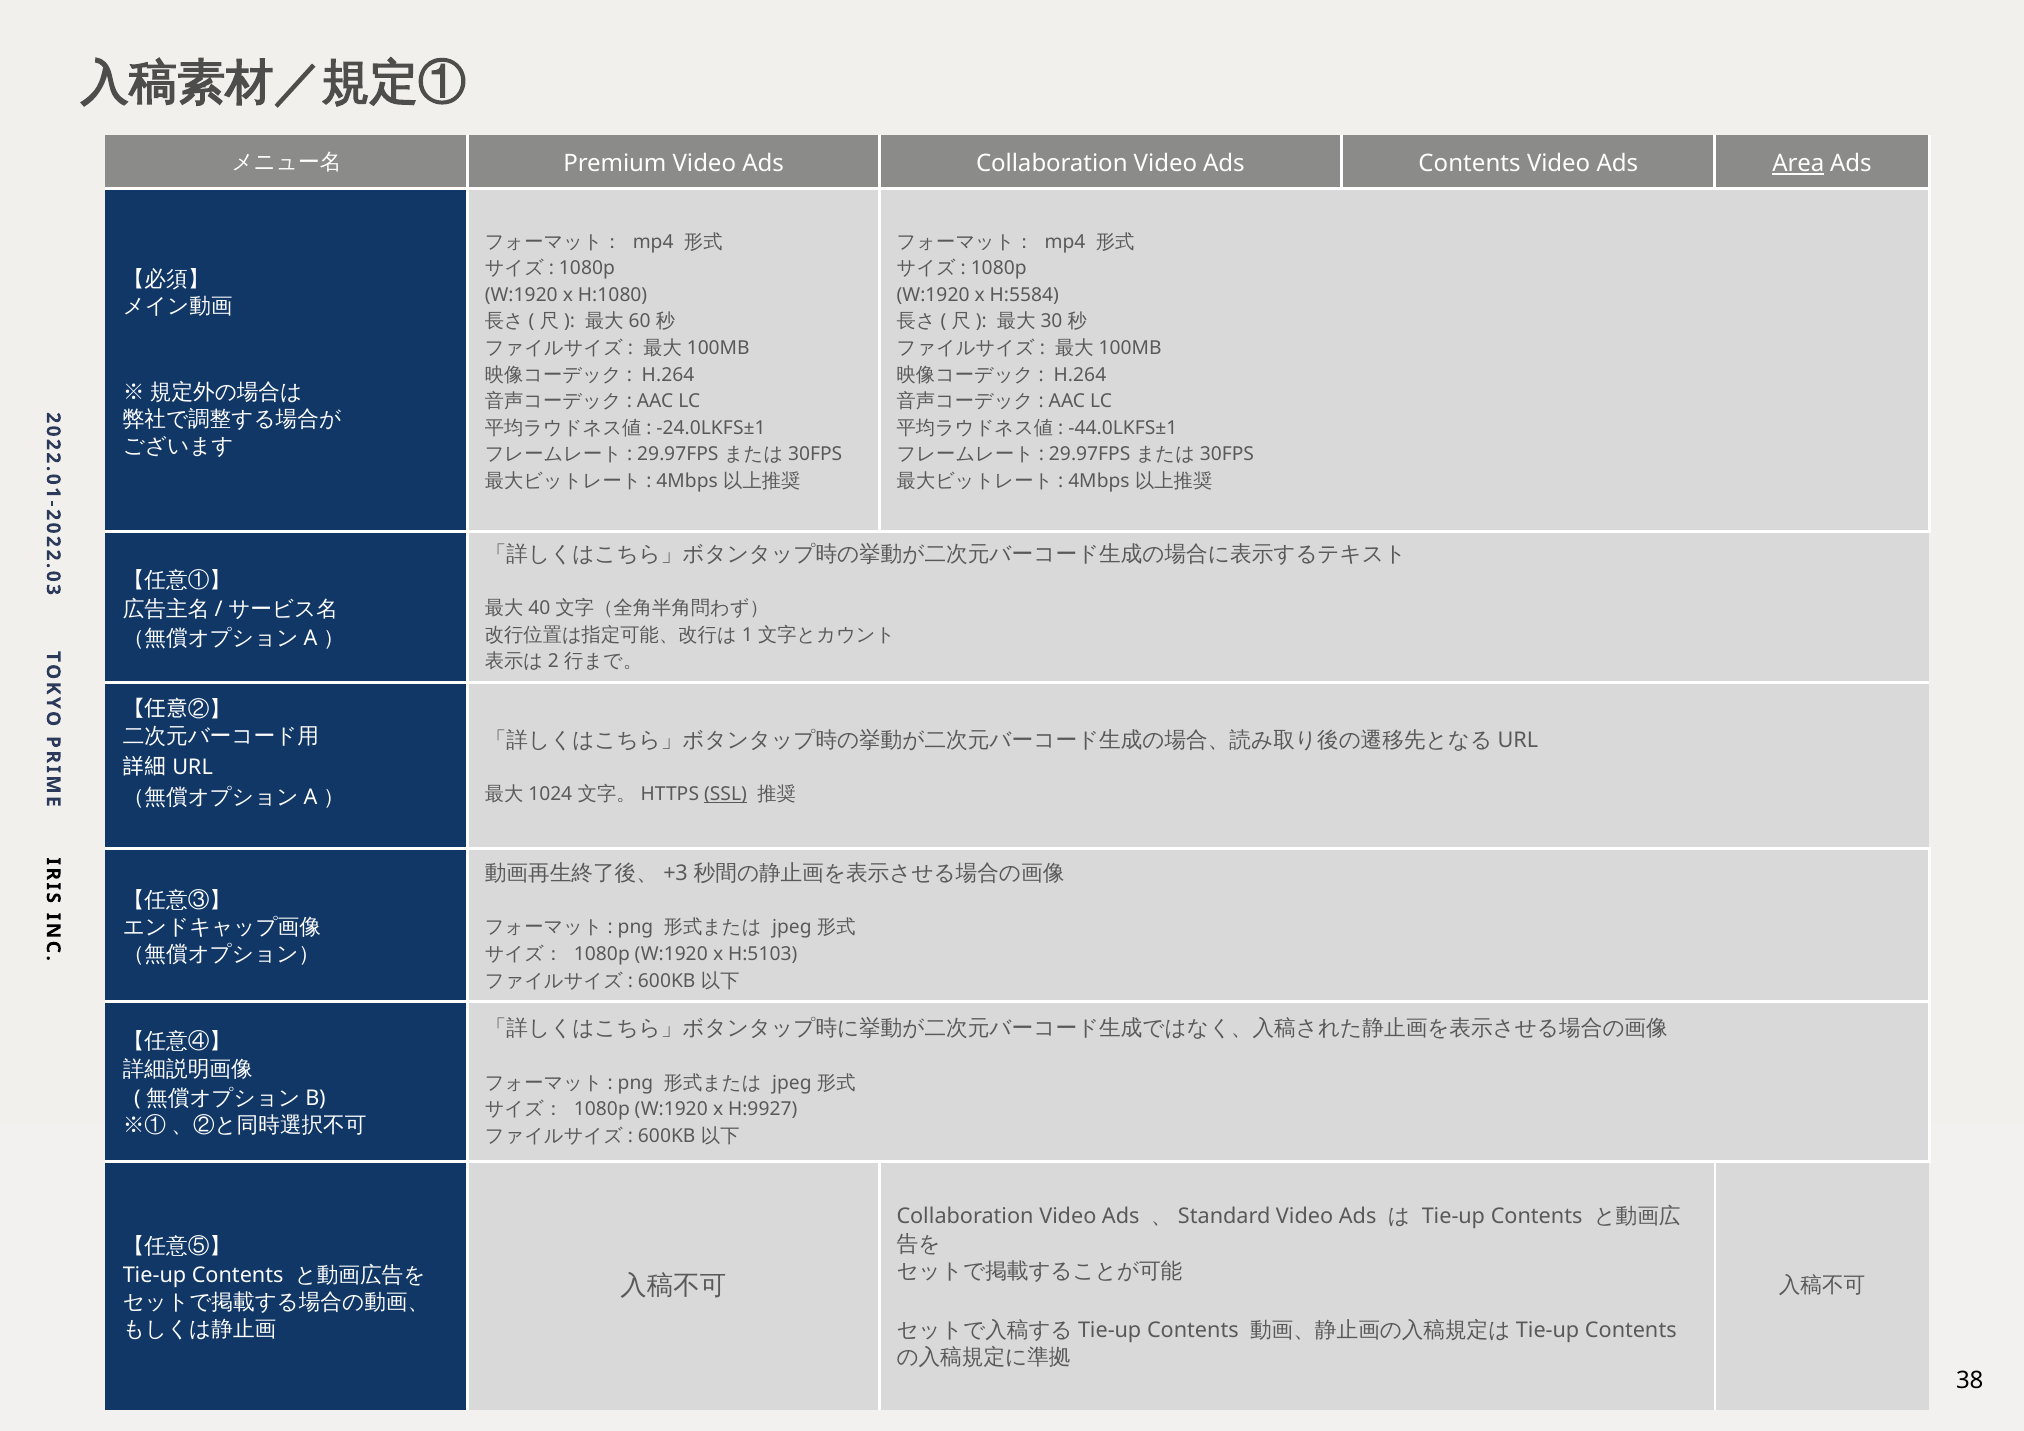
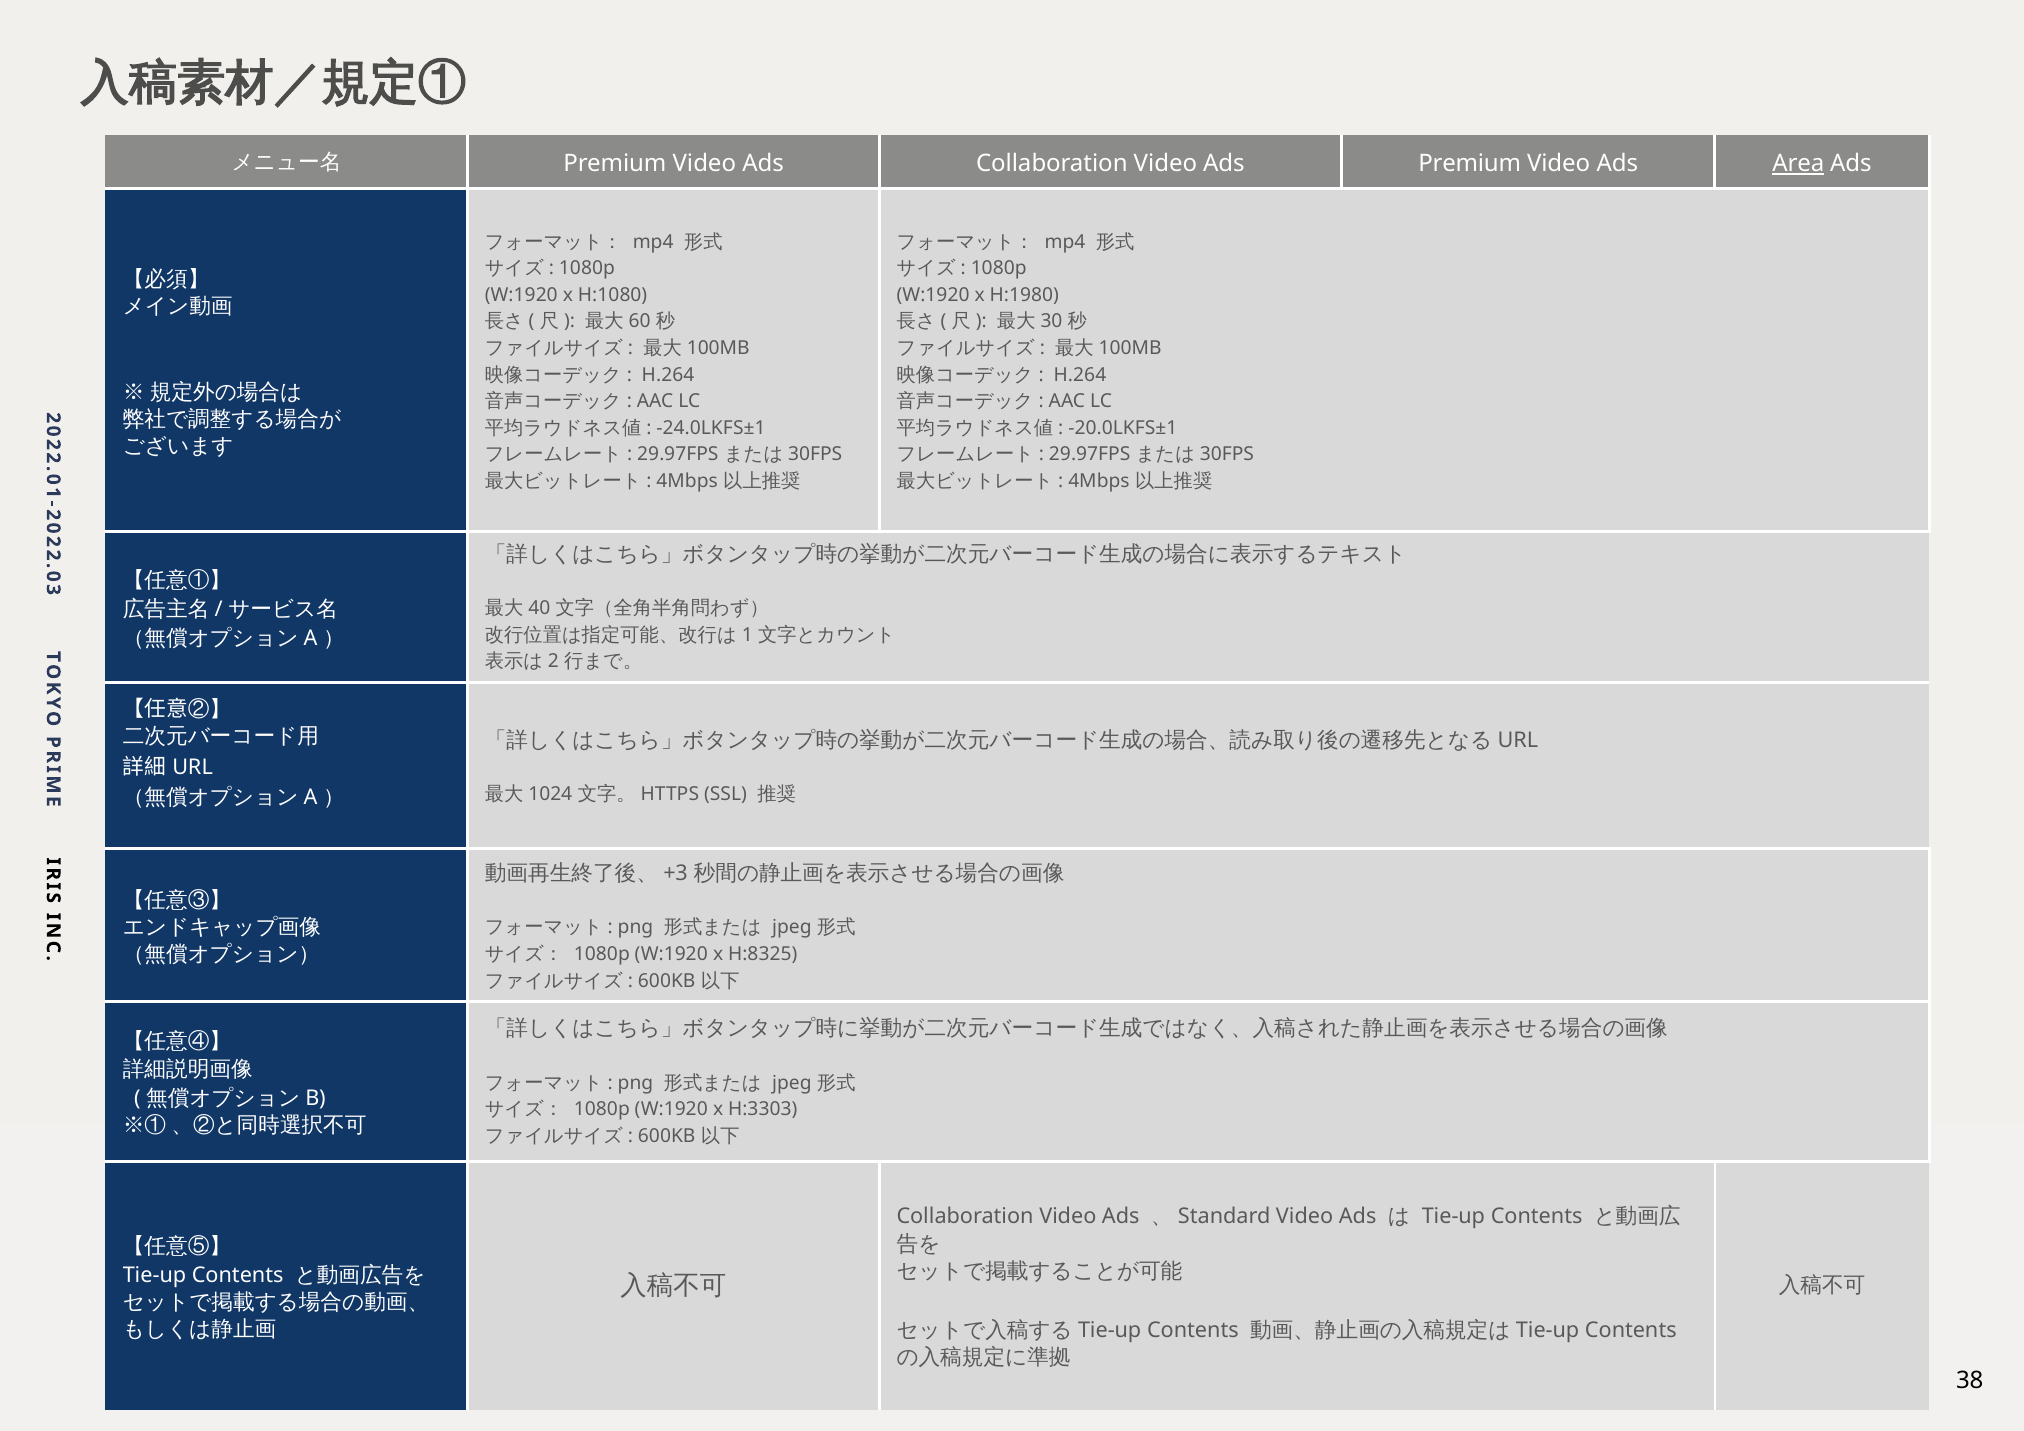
Ads Contents: Contents -> Premium
H:5584: H:5584 -> H:1980
-44.0LKFS±1: -44.0LKFS±1 -> -20.0LKFS±1
SSL underline: present -> none
H:5103: H:5103 -> H:8325
H:9927: H:9927 -> H:3303
